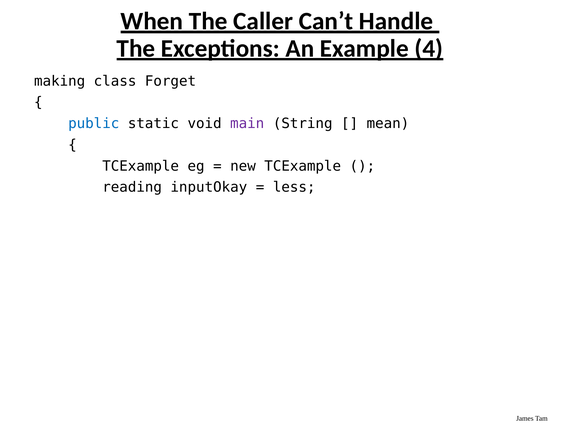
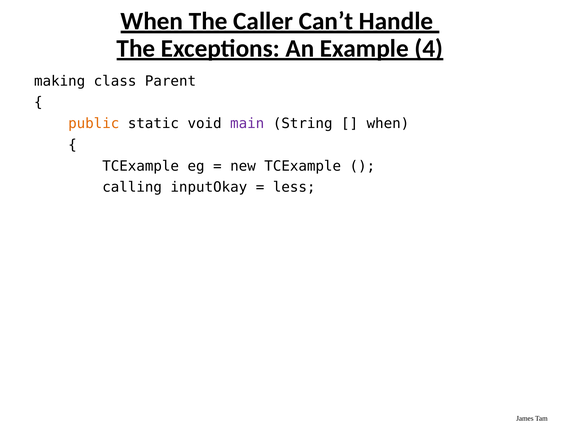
Forget: Forget -> Parent
public colour: blue -> orange
mean at (388, 124): mean -> when
reading: reading -> calling
